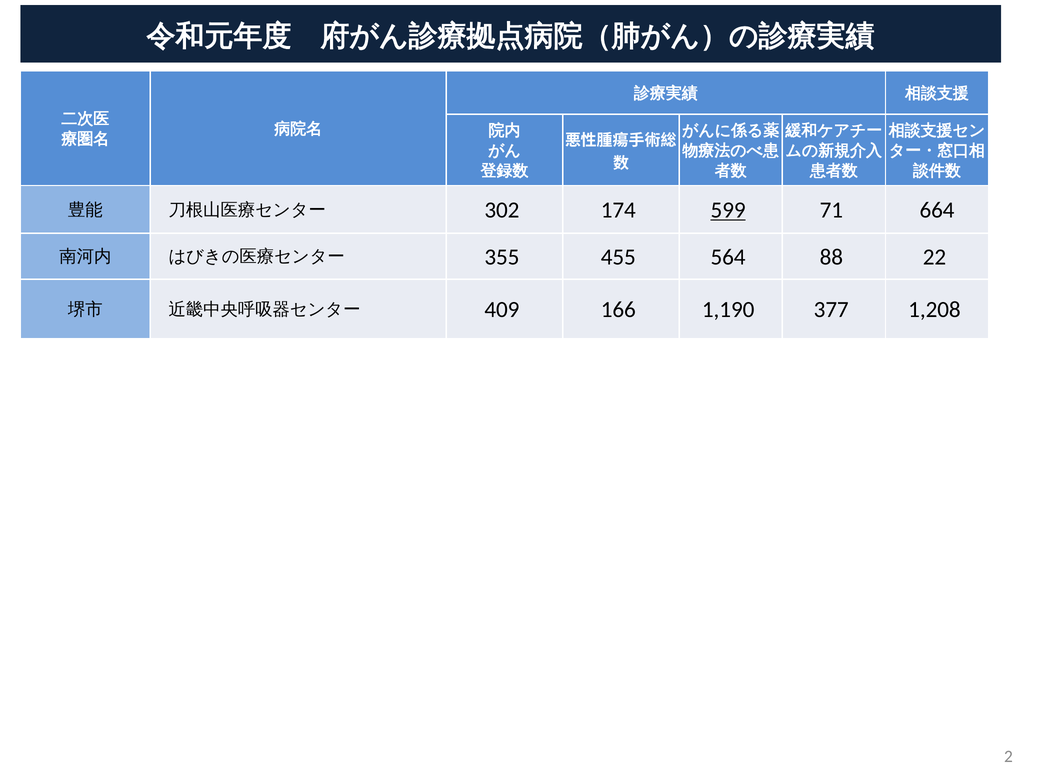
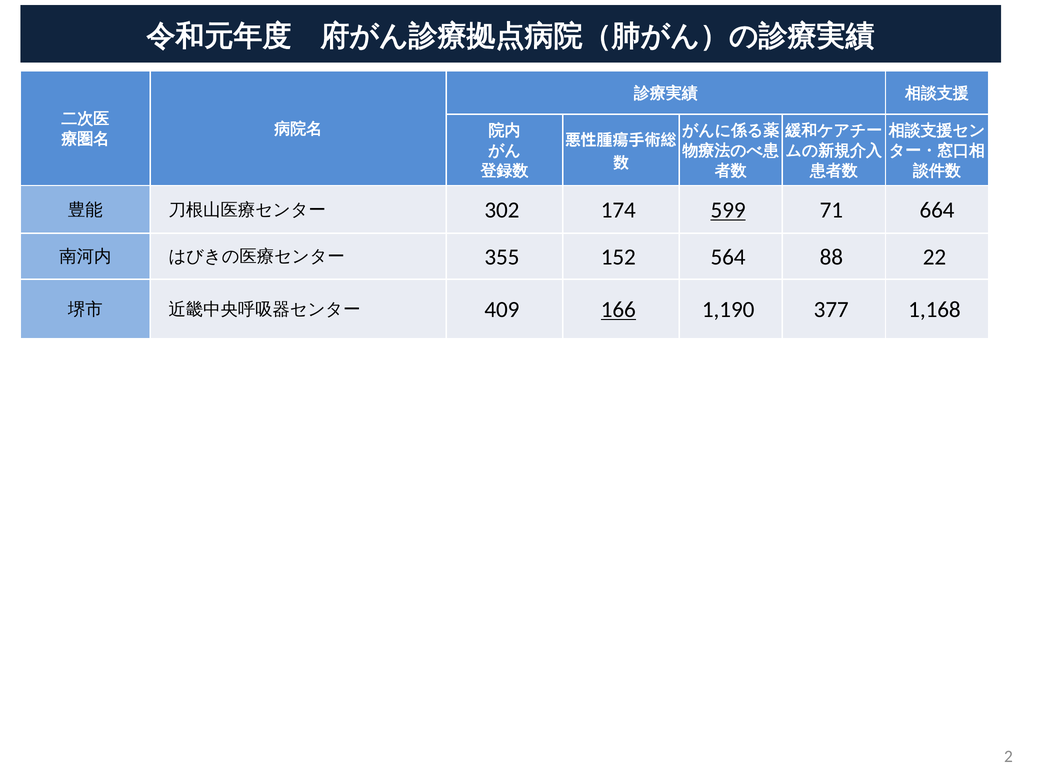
455: 455 -> 152
166 underline: none -> present
1,208: 1,208 -> 1,168
